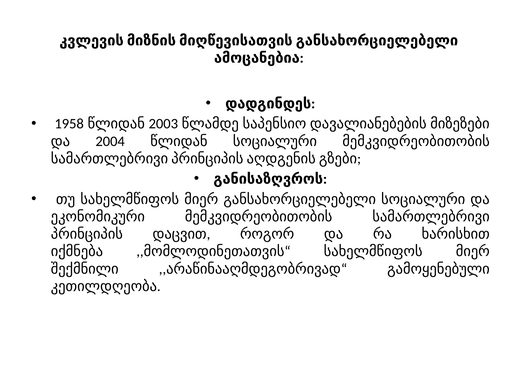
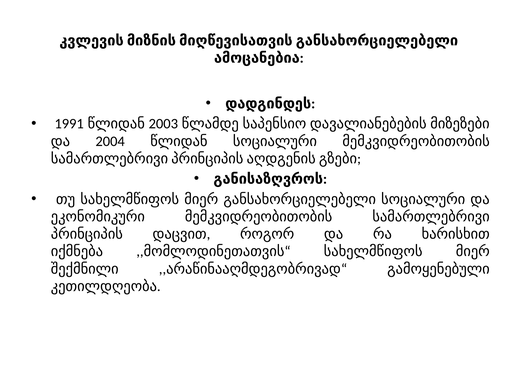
1958: 1958 -> 1991
